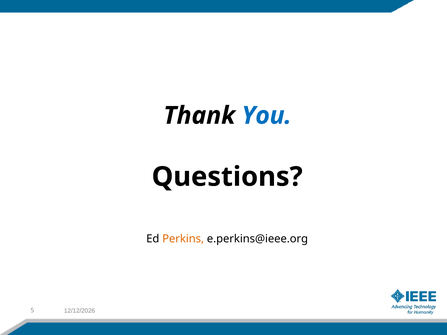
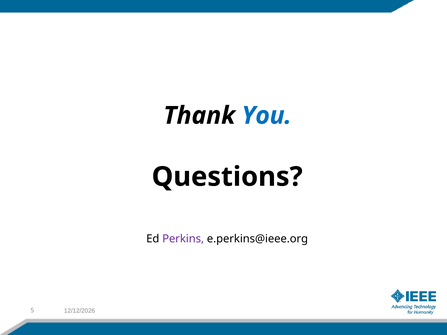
Perkins colour: orange -> purple
